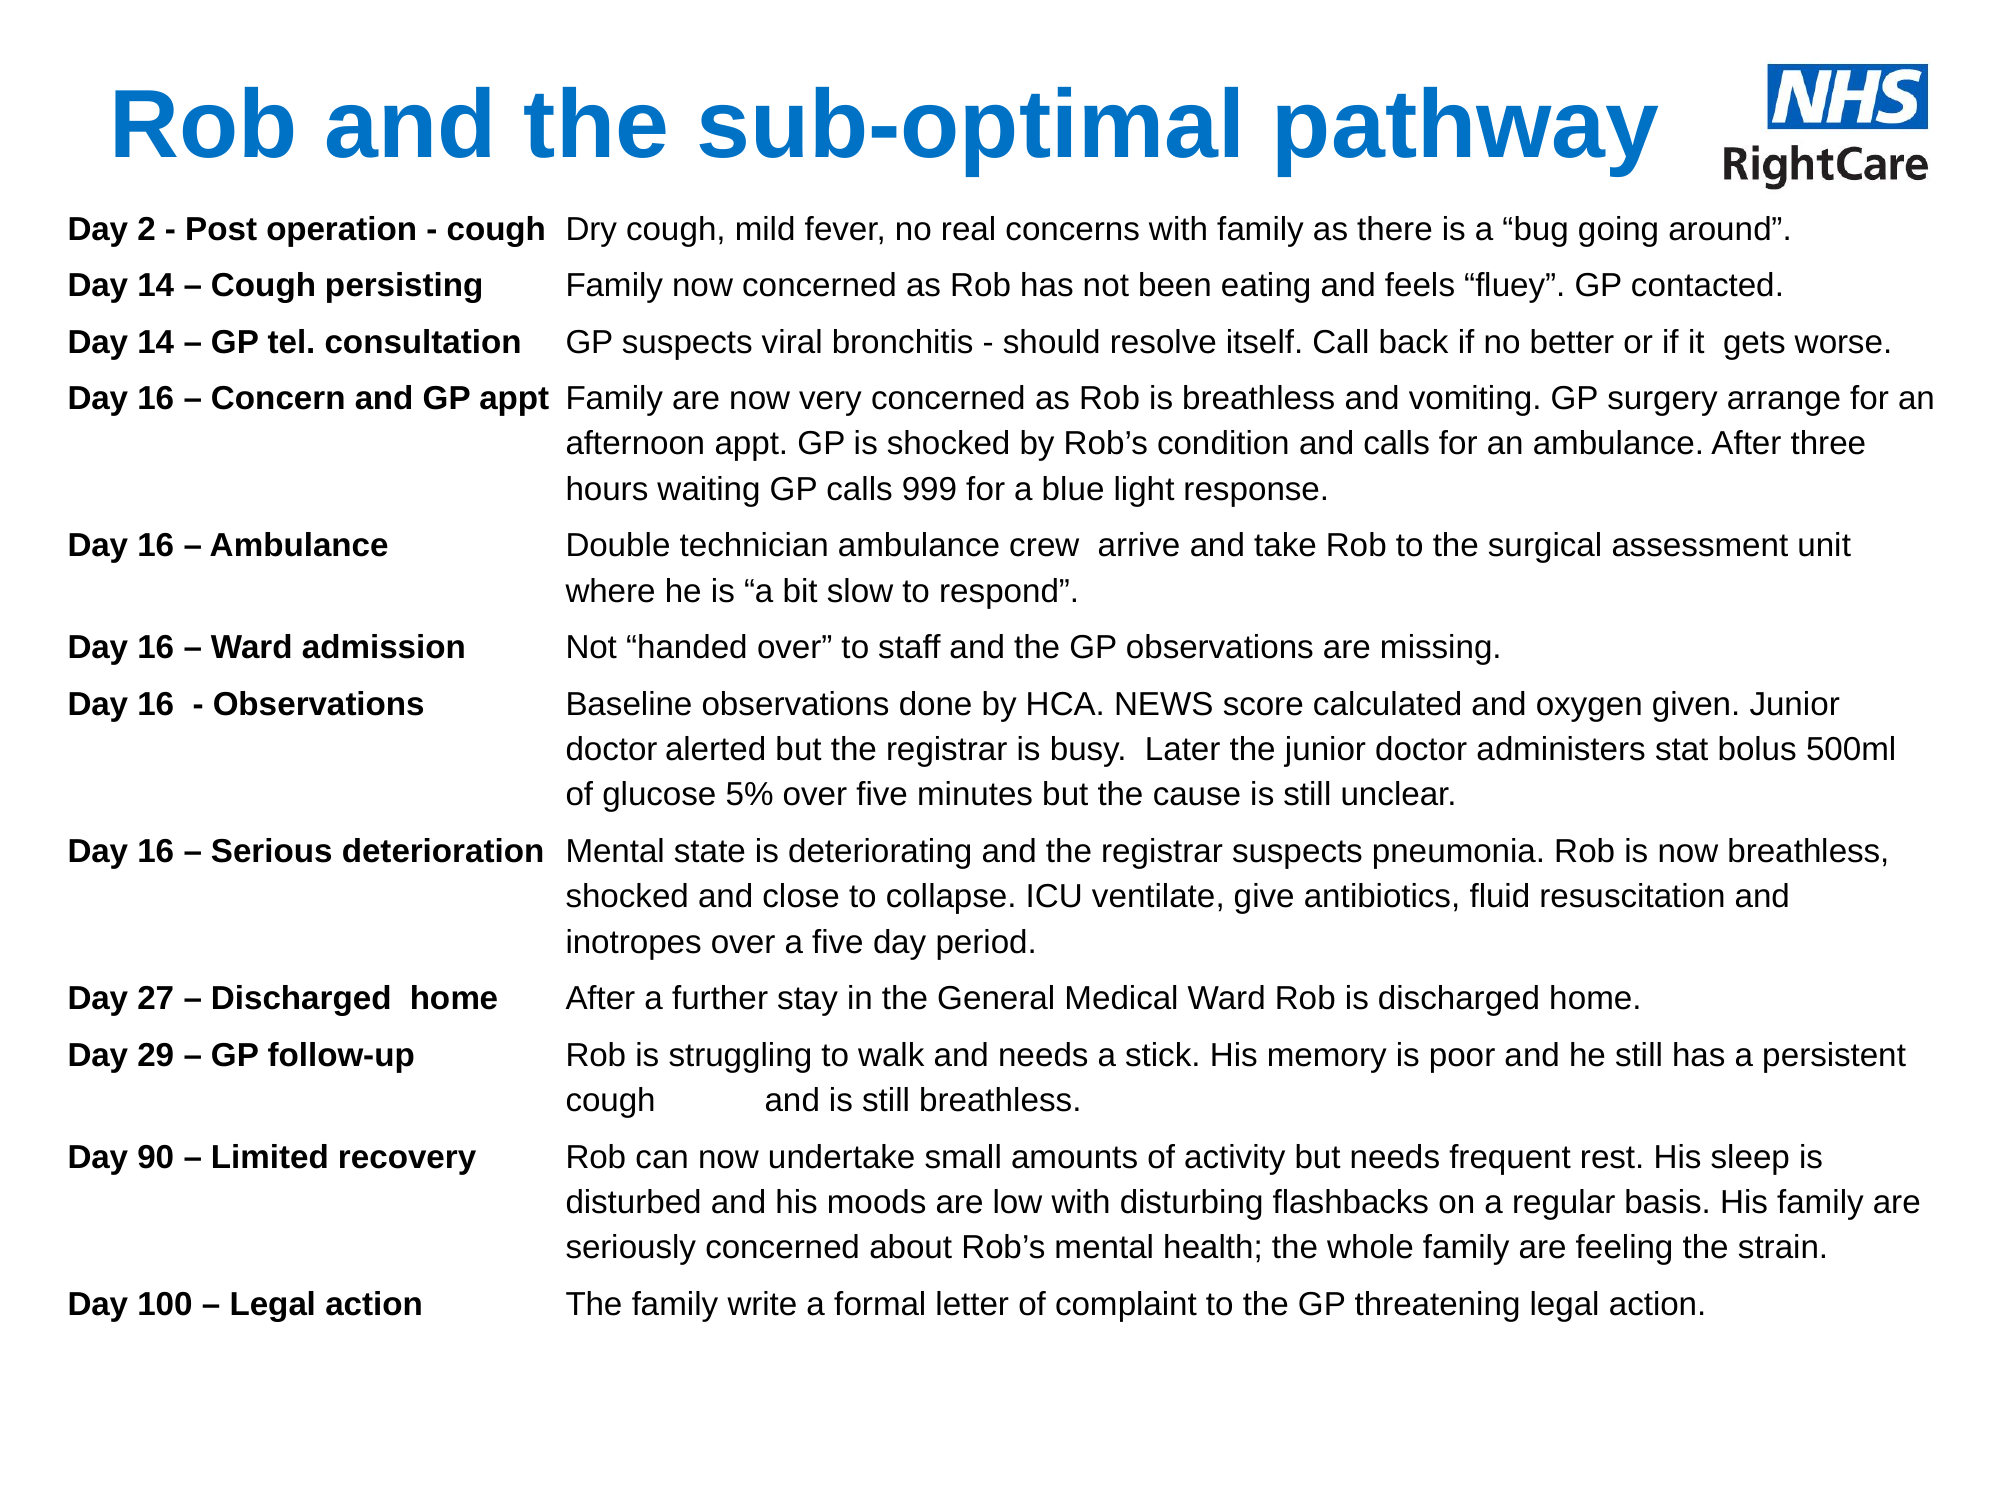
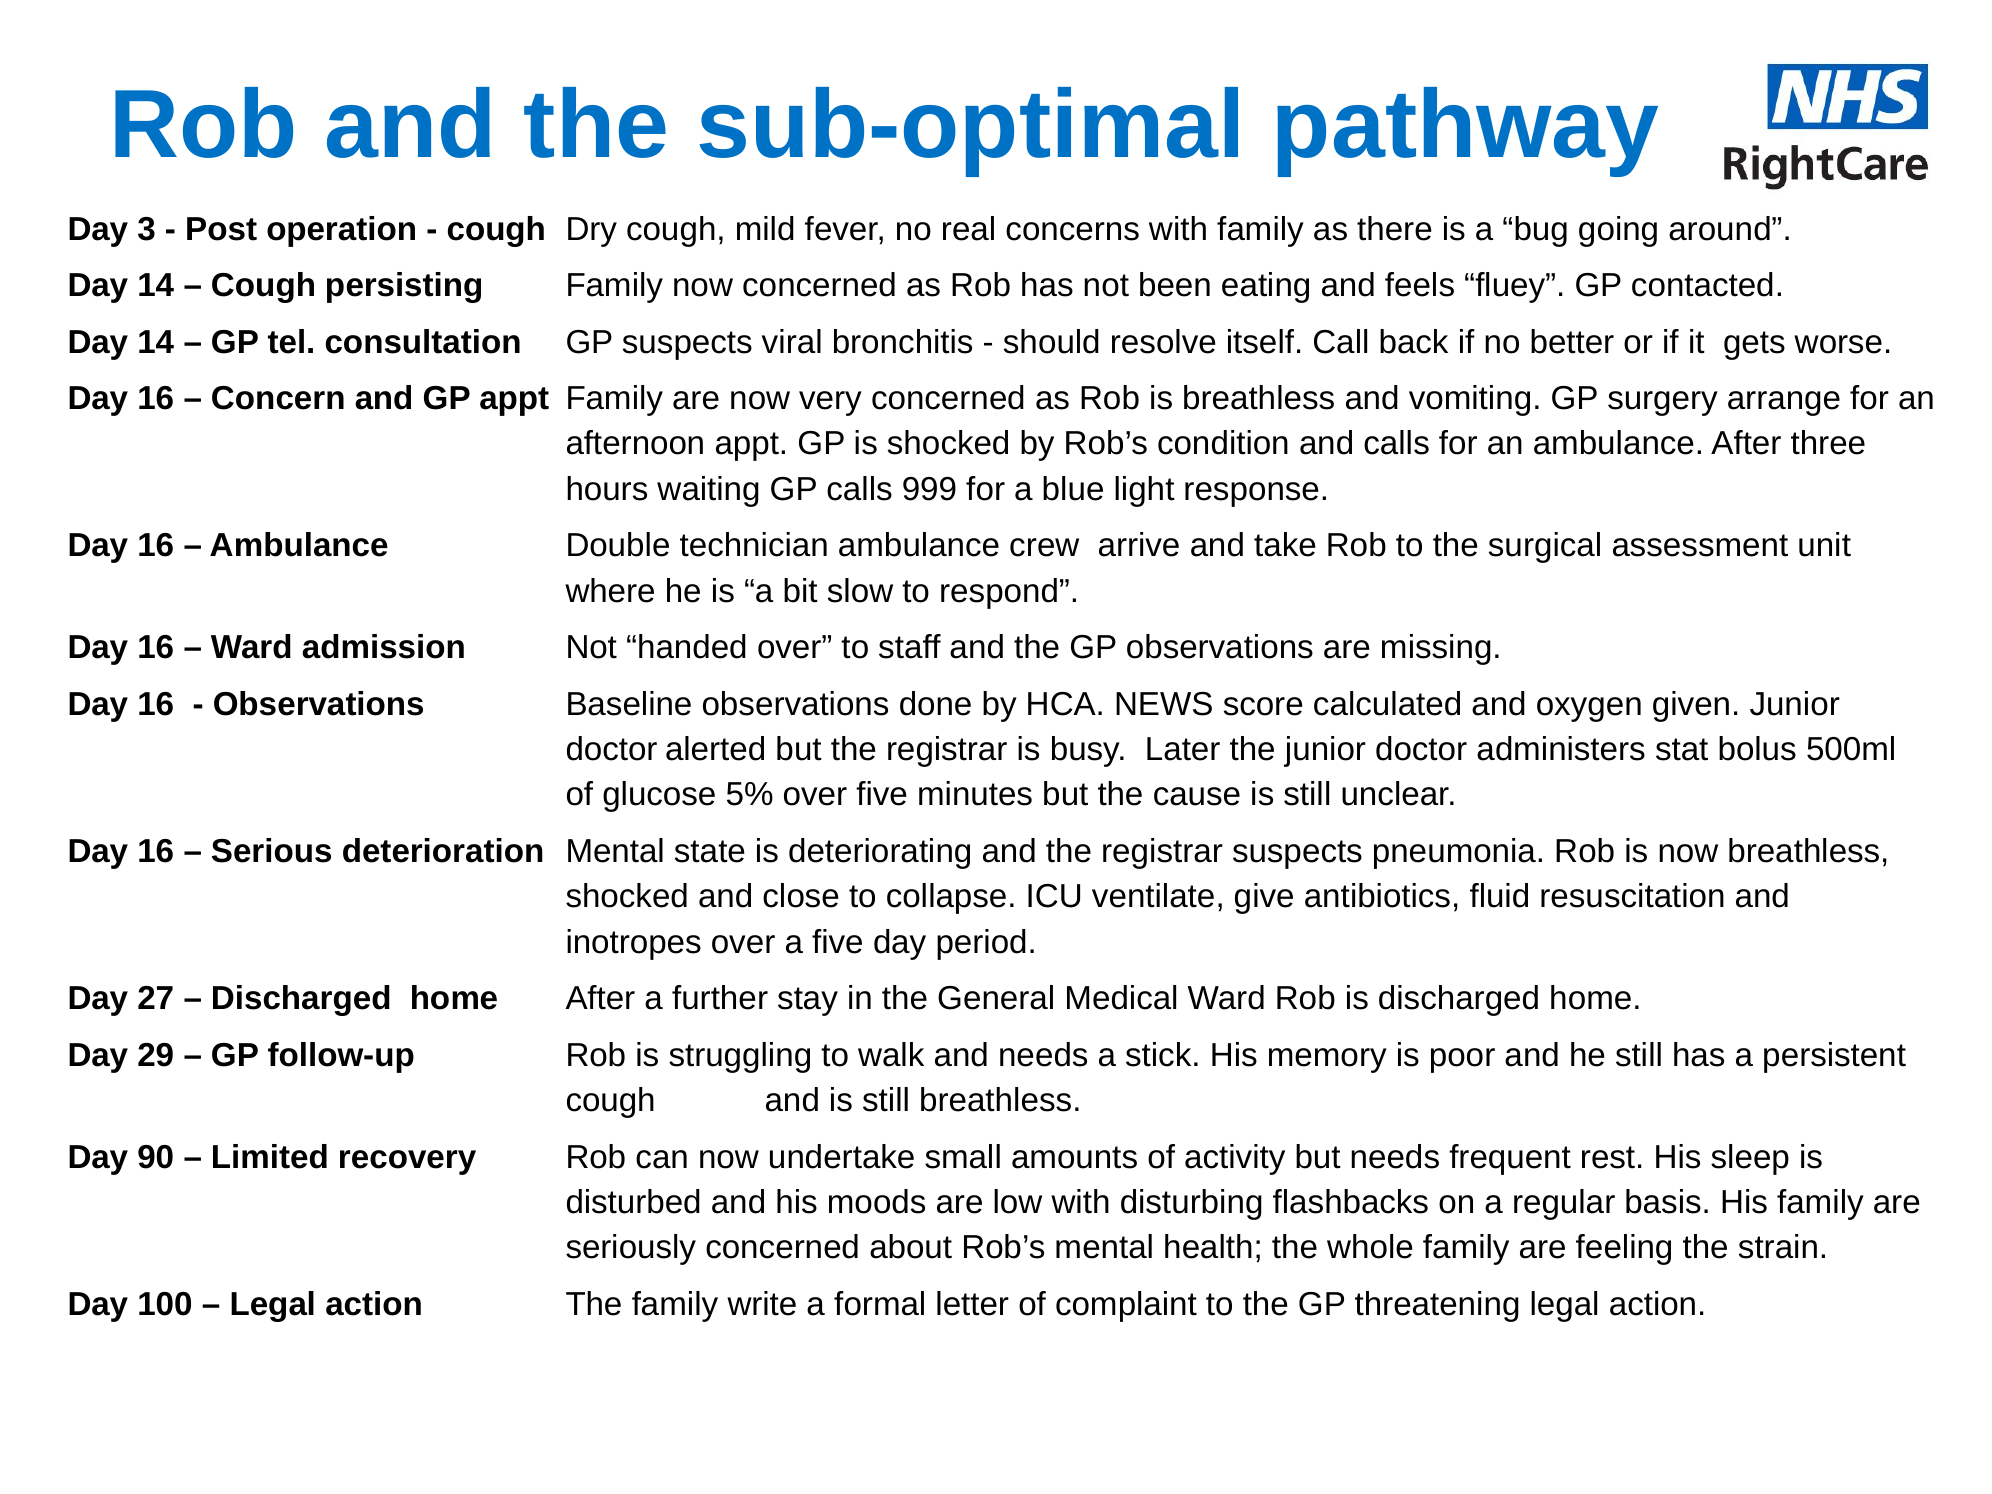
2: 2 -> 3
